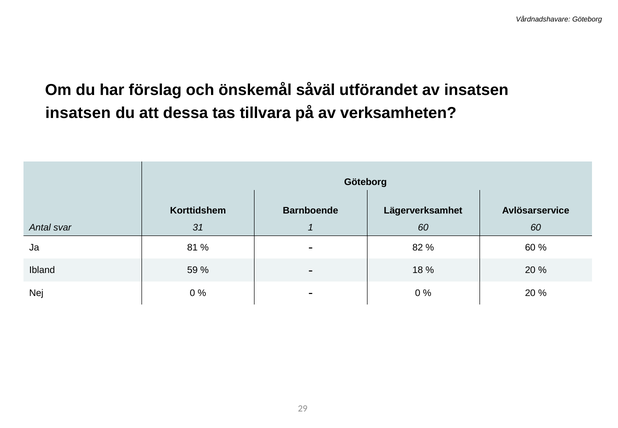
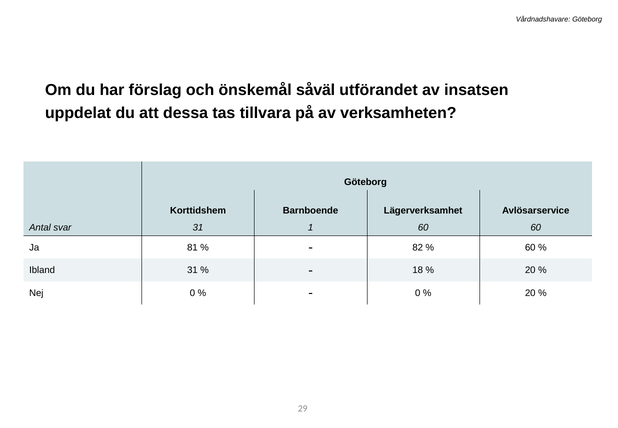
insatsen at (78, 113): insatsen -> uppdelat
Ibland 59: 59 -> 31
